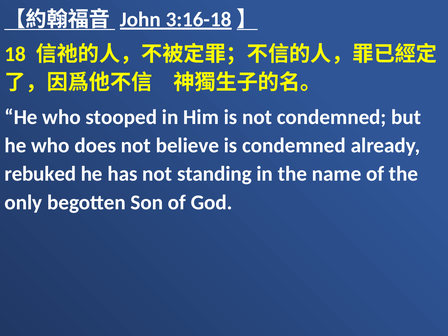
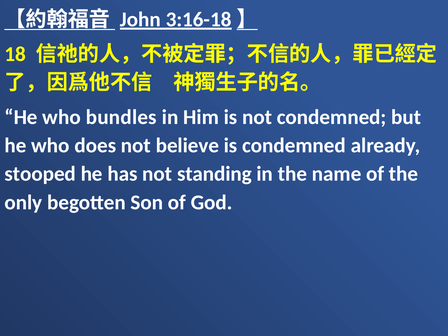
stooped: stooped -> bundles
rebuked: rebuked -> stooped
